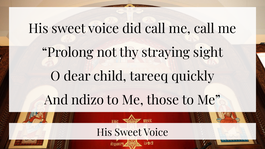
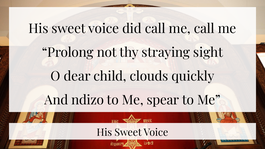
tareeq: tareeq -> clouds
those: those -> spear
